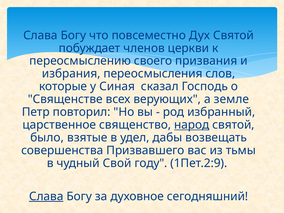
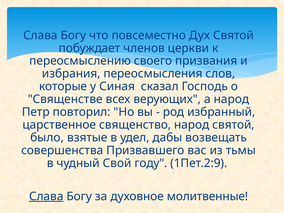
а земле: земле -> народ
народ at (192, 125) underline: present -> none
сегодняшний: сегодняшний -> молитвенные
